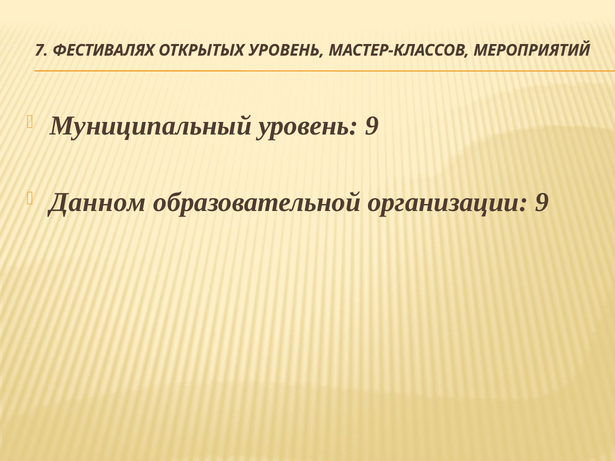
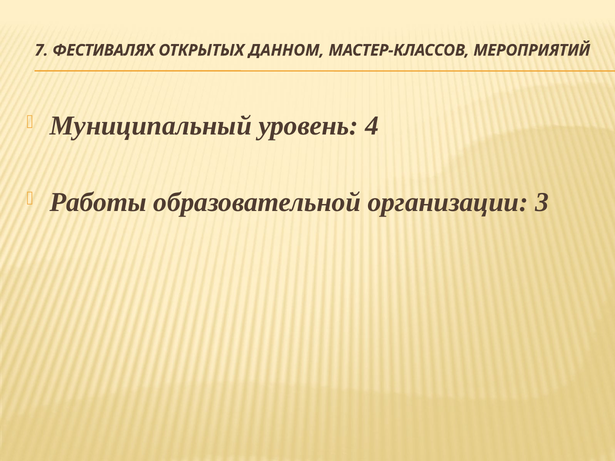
ОТКРЫТЫХ УРОВЕНЬ: УРОВЕНЬ -> ДАННОМ
уровень 9: 9 -> 4
Данном: Данном -> Работы
организации 9: 9 -> 3
